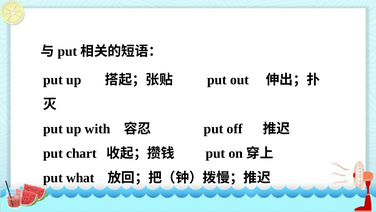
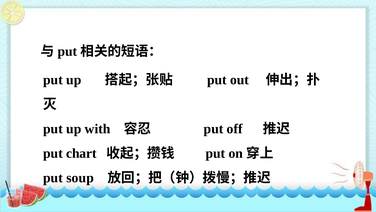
what: what -> soup
